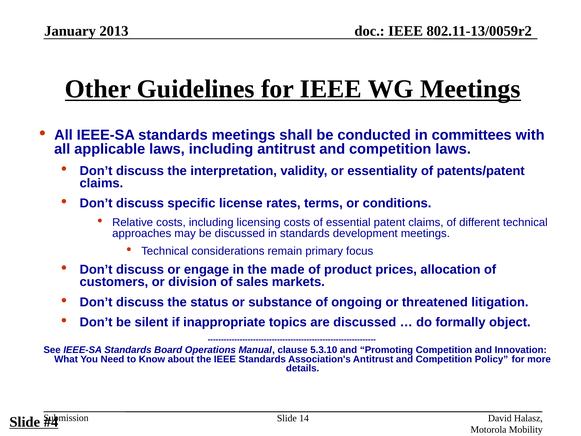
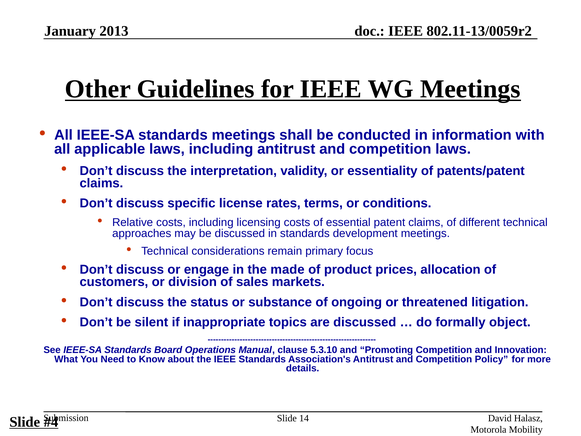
committees: committees -> information
